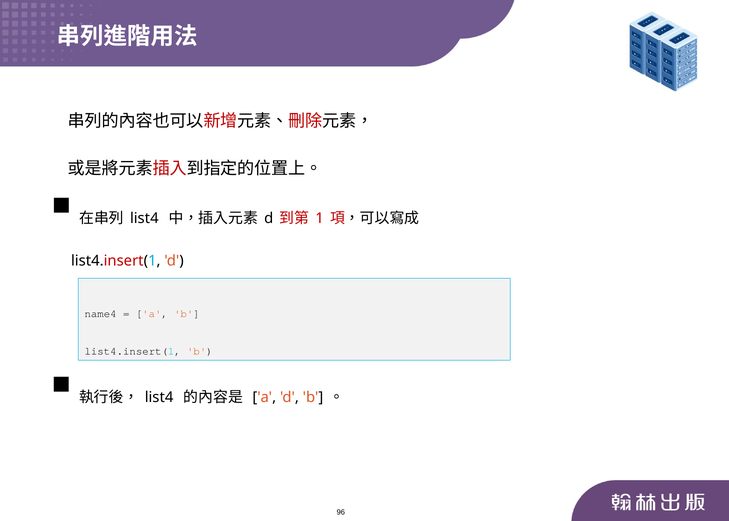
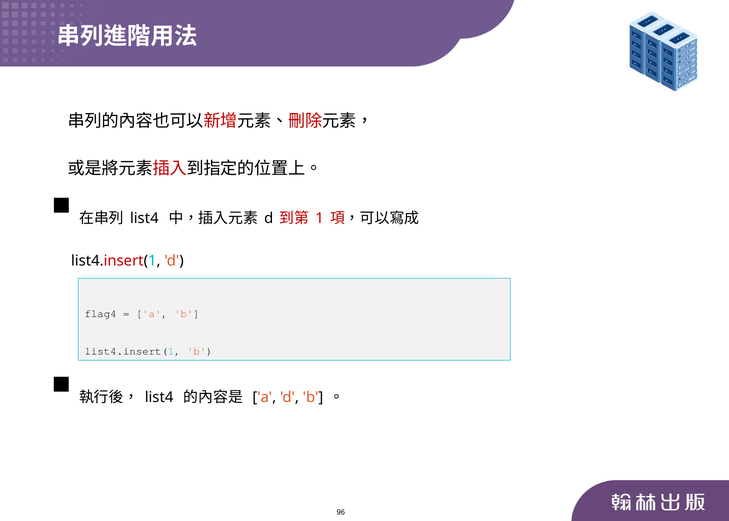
name4: name4 -> flag4
